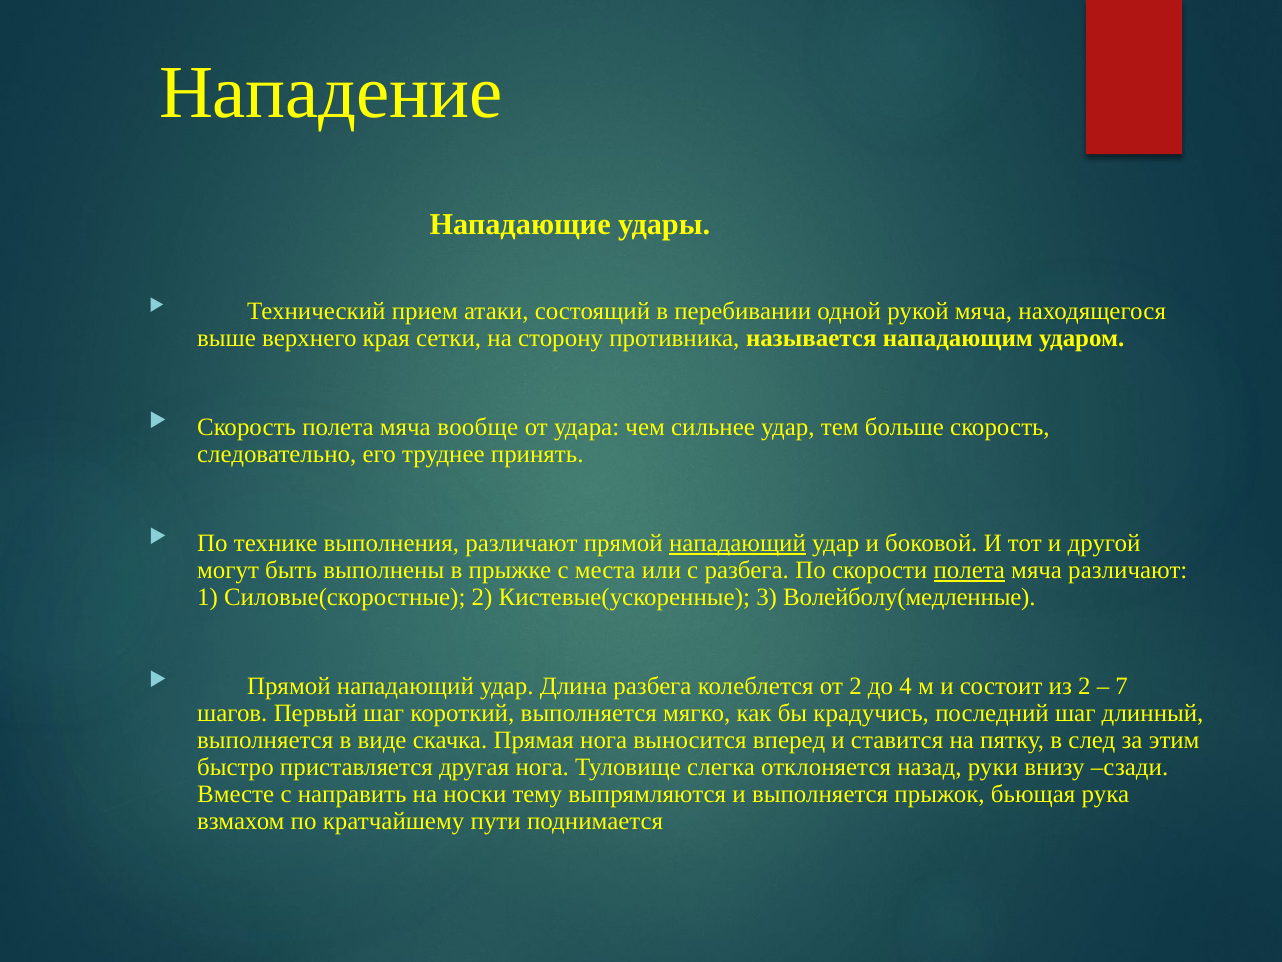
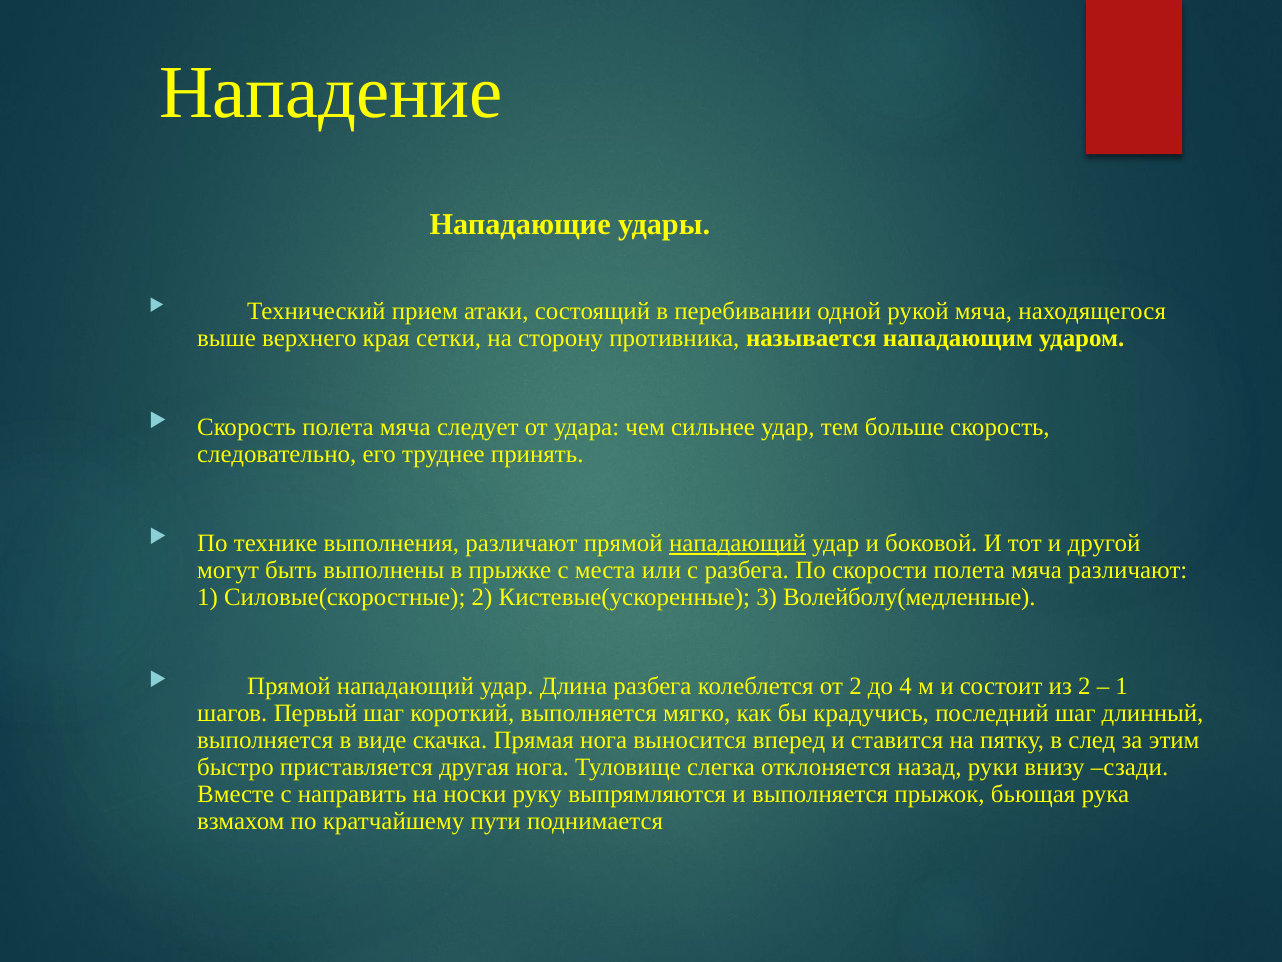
вообще: вообще -> следует
полета at (969, 570) underline: present -> none
7 at (1122, 686): 7 -> 1
тему: тему -> руку
